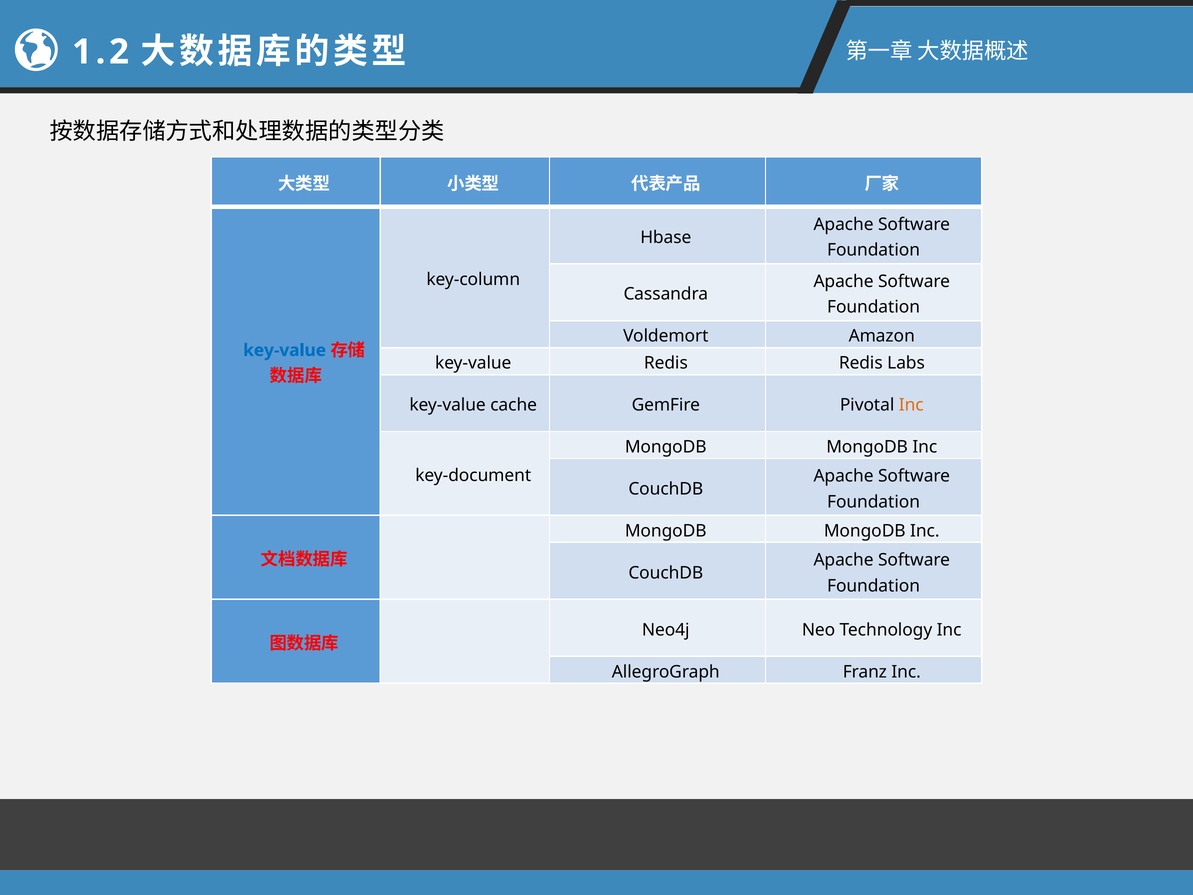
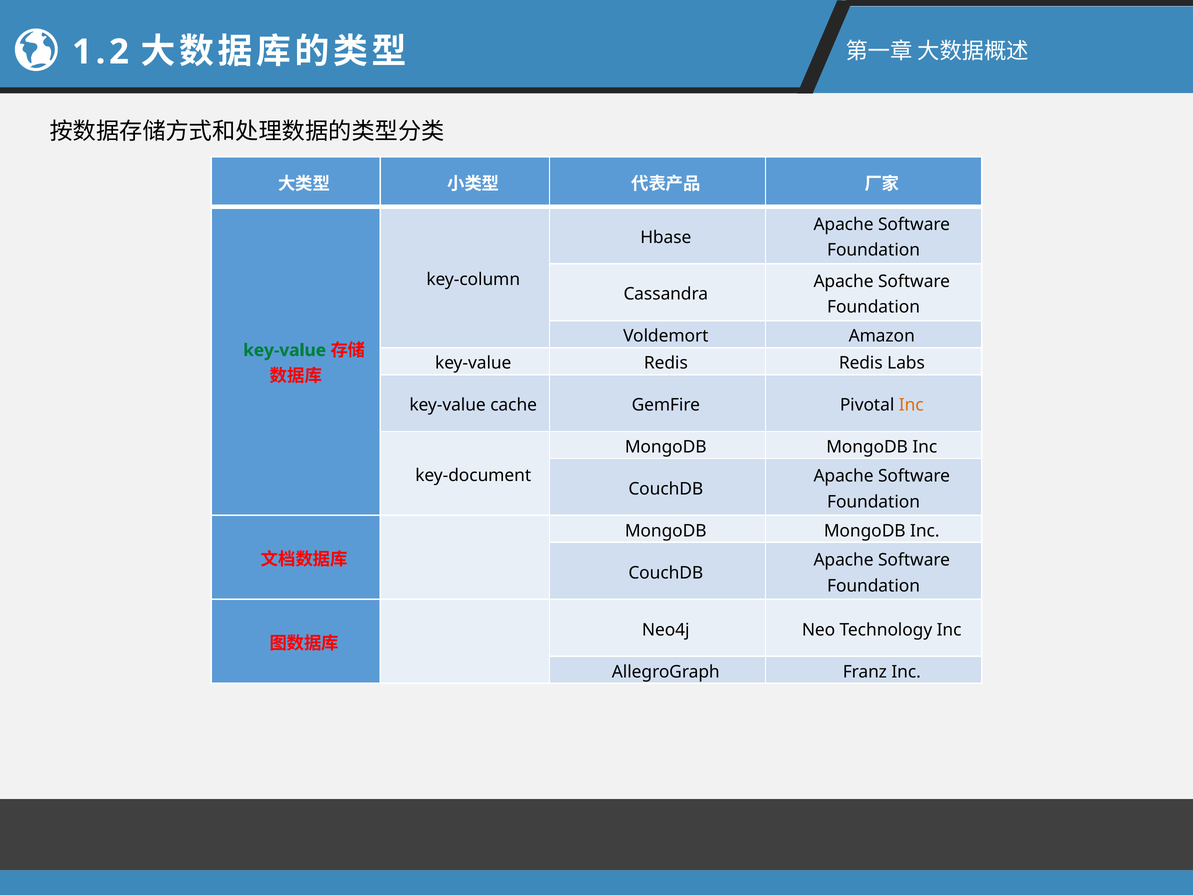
key-value at (285, 350) colour: blue -> green
